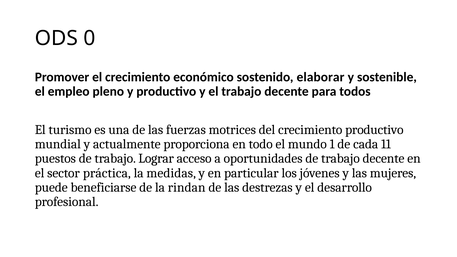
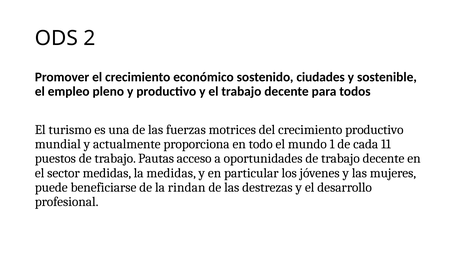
0: 0 -> 2
elaborar: elaborar -> ciudades
Lograr: Lograr -> Pautas
sector práctica: práctica -> medidas
